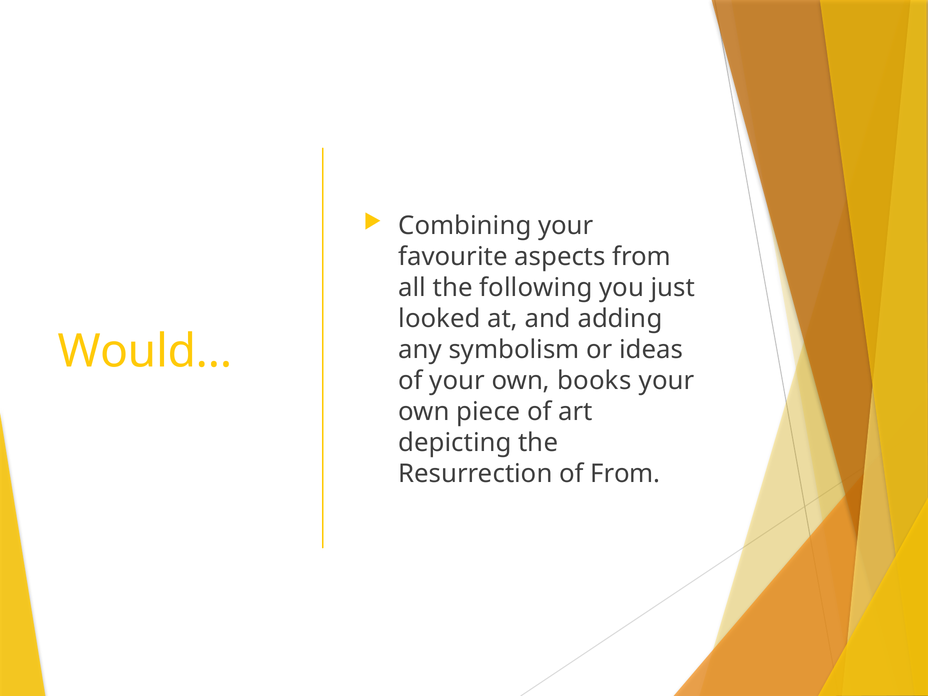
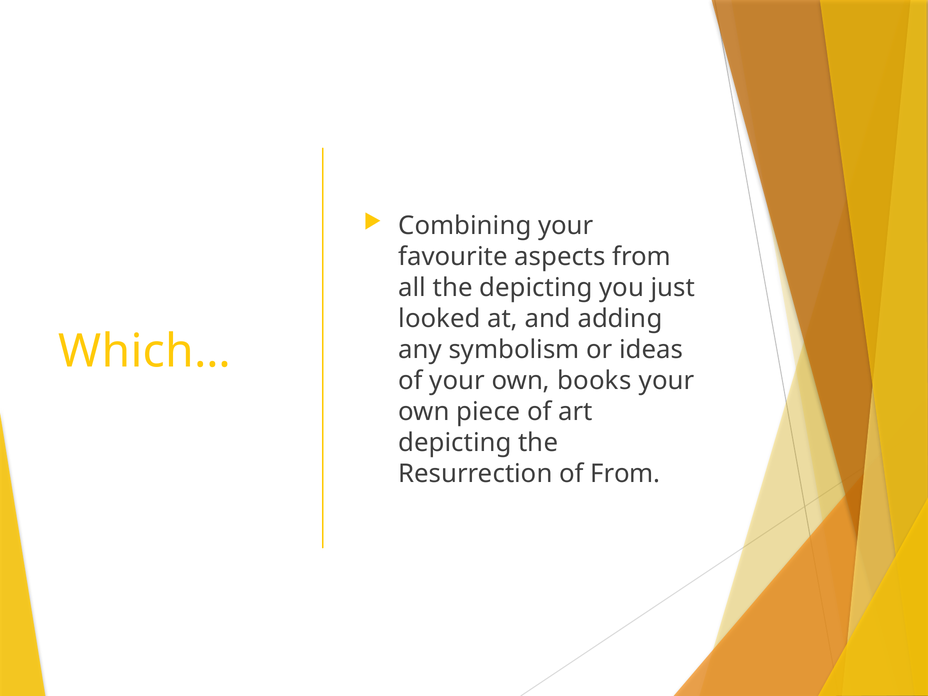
the following: following -> depicting
Would…: Would… -> Which…
